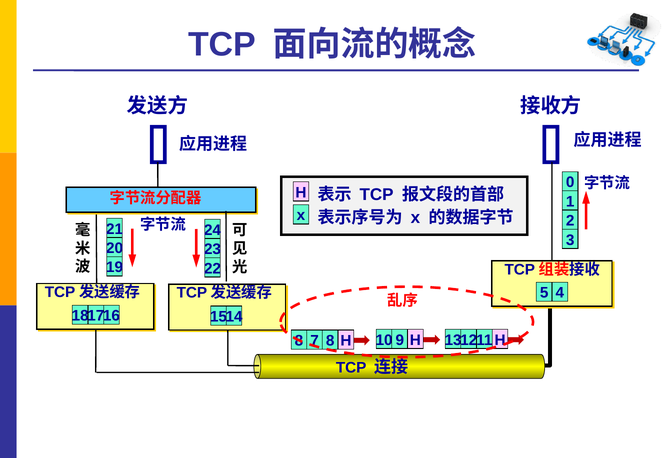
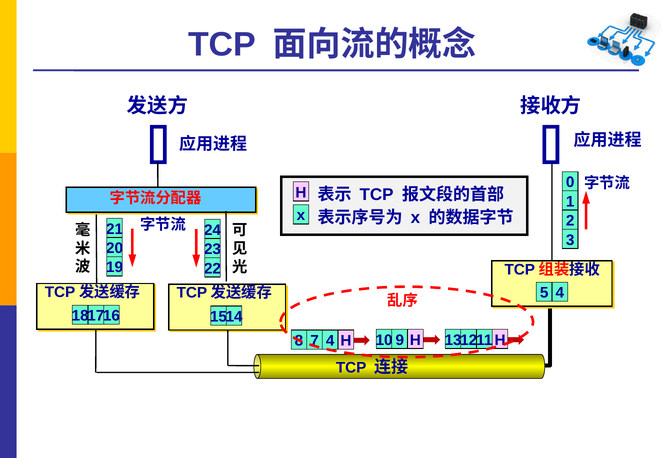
8 at (330, 341): 8 -> 4
